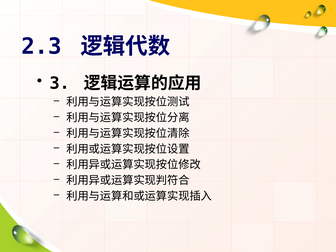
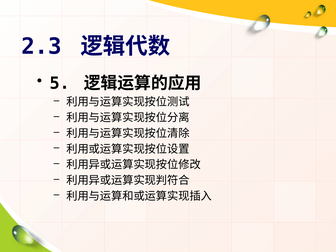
3: 3 -> 5
